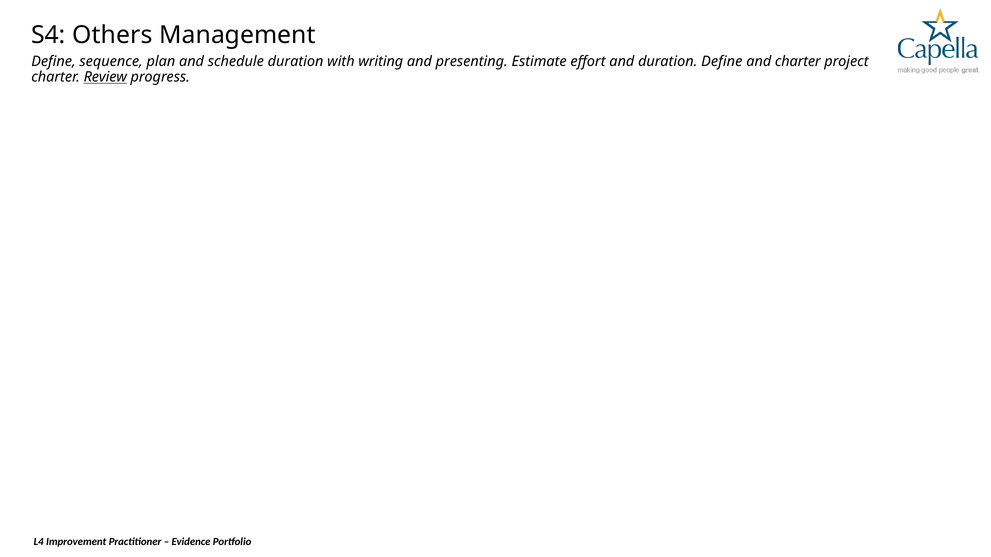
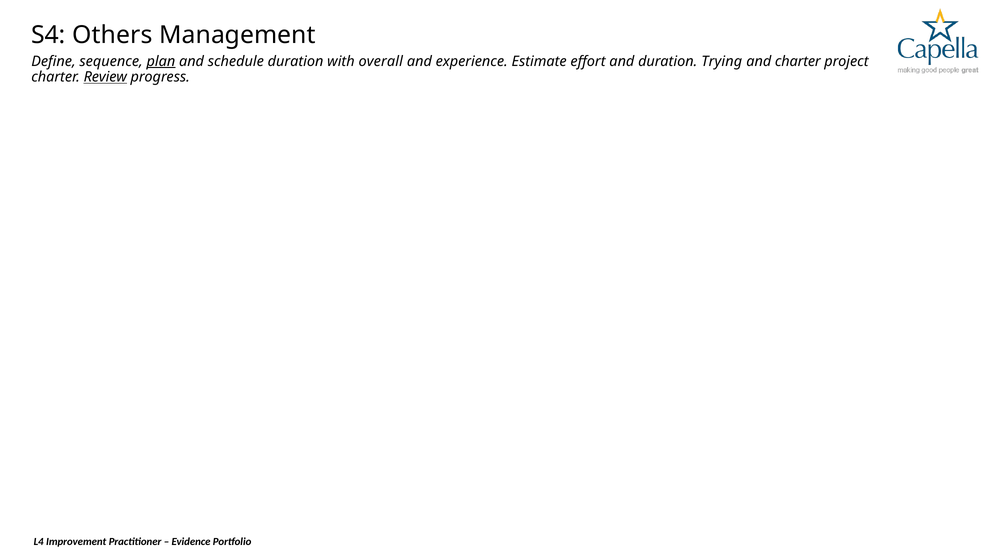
plan underline: none -> present
writing: writing -> overall
presenting: presenting -> experience
duration Define: Define -> Trying
